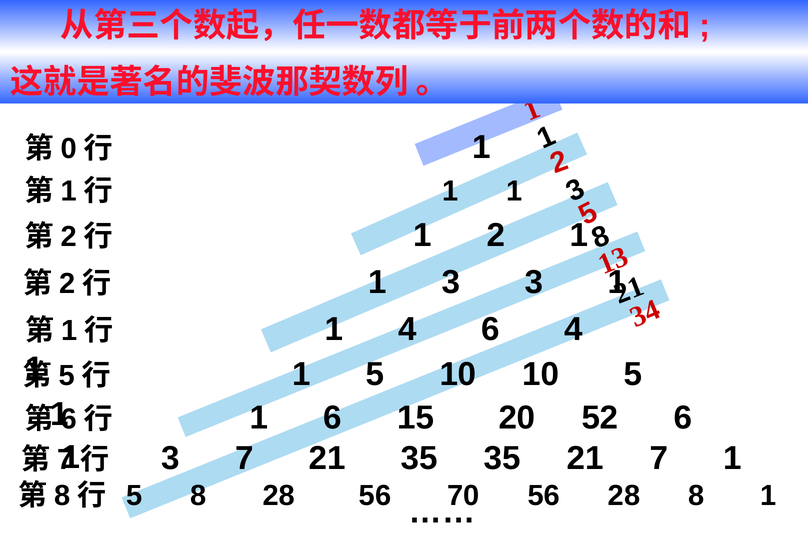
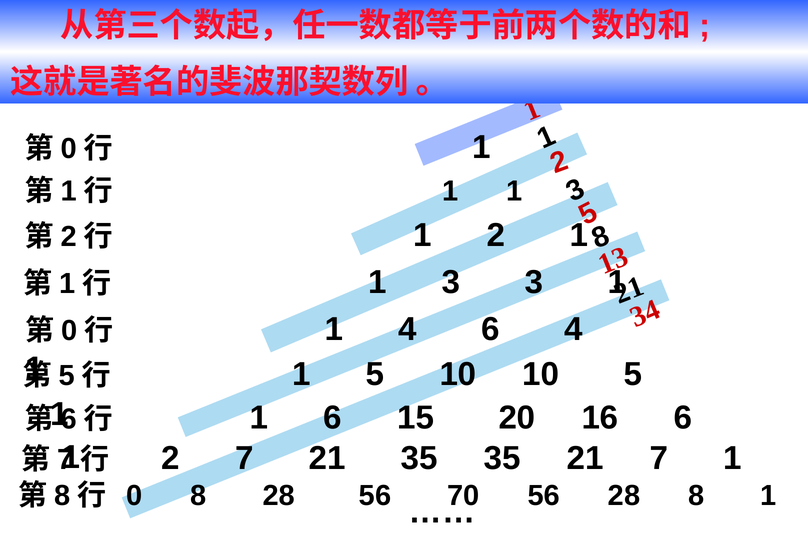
2 at (67, 284): 2 -> 1
1 at (69, 330): 1 -> 0
52: 52 -> 16
3 at (171, 458): 3 -> 2
5 at (134, 495): 5 -> 0
